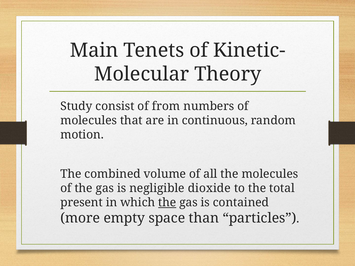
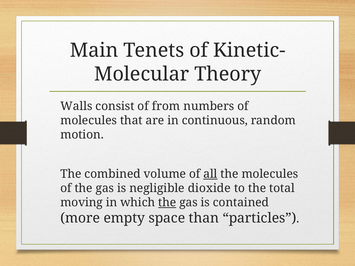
Study: Study -> Walls
all underline: none -> present
present: present -> moving
